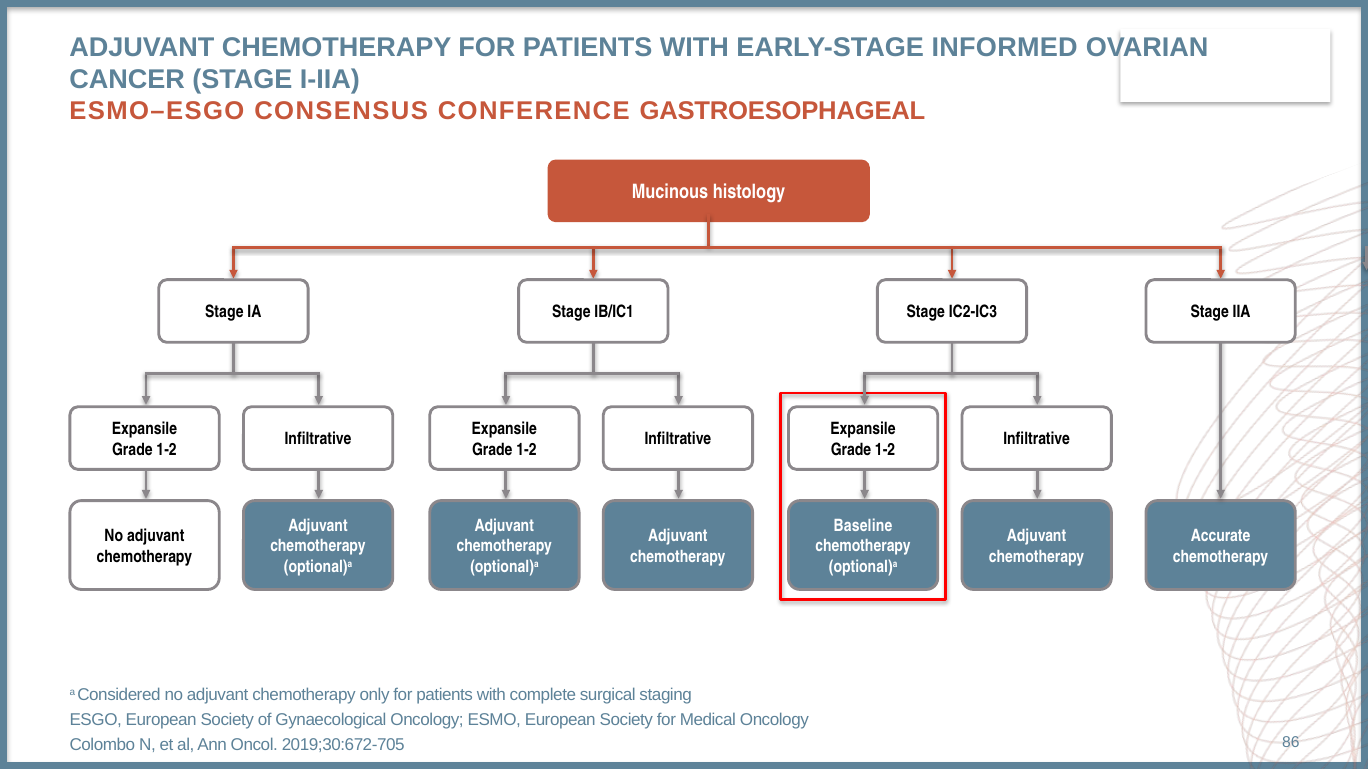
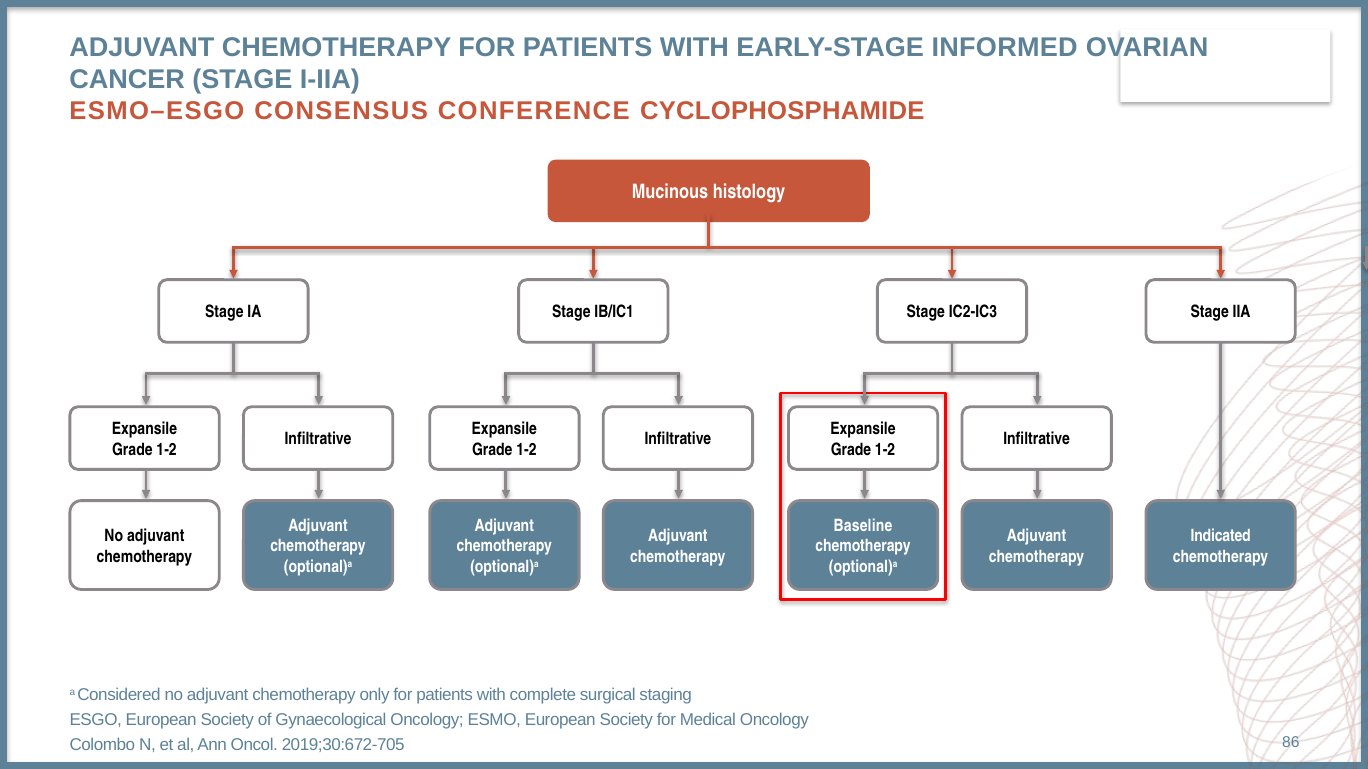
GASTROESOPHAGEAL: GASTROESOPHAGEAL -> CYCLOPHOSPHAMIDE
Accurate: Accurate -> Indicated
